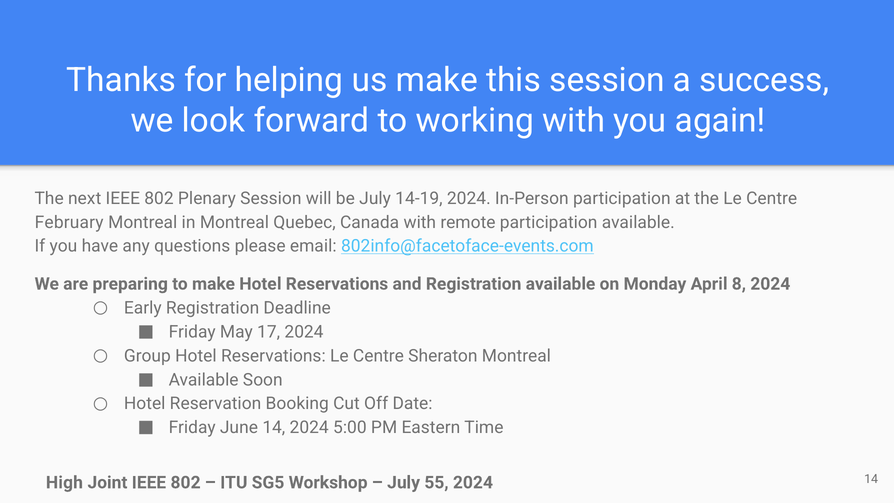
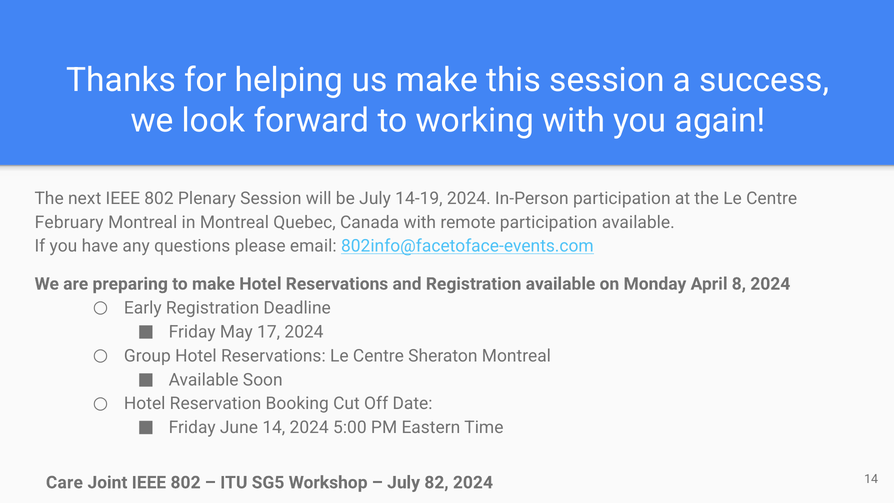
High: High -> Care
55: 55 -> 82
